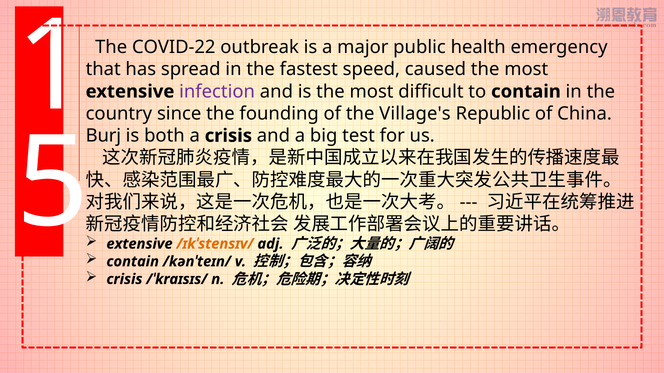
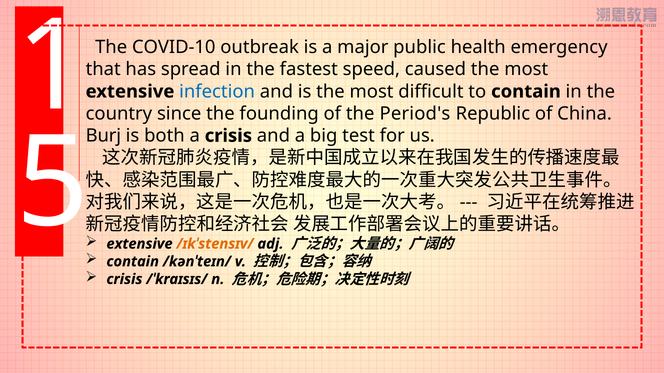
COVID-22: COVID-22 -> COVID-10
infection colour: purple -> blue
Village's: Village's -> Period's
